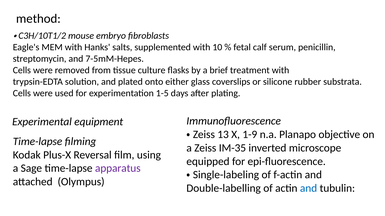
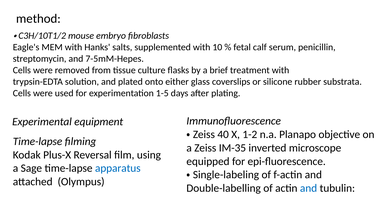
13: 13 -> 40
1-9: 1-9 -> 1-2
apparatus colour: purple -> blue
